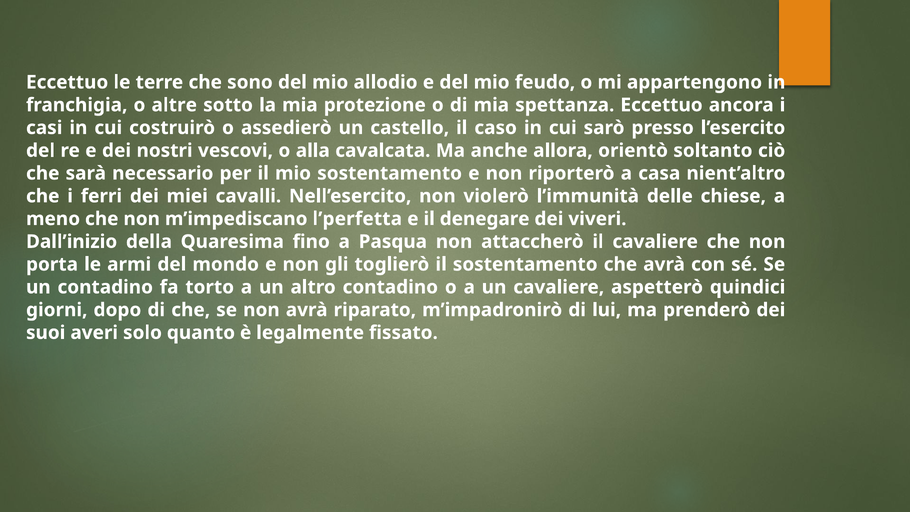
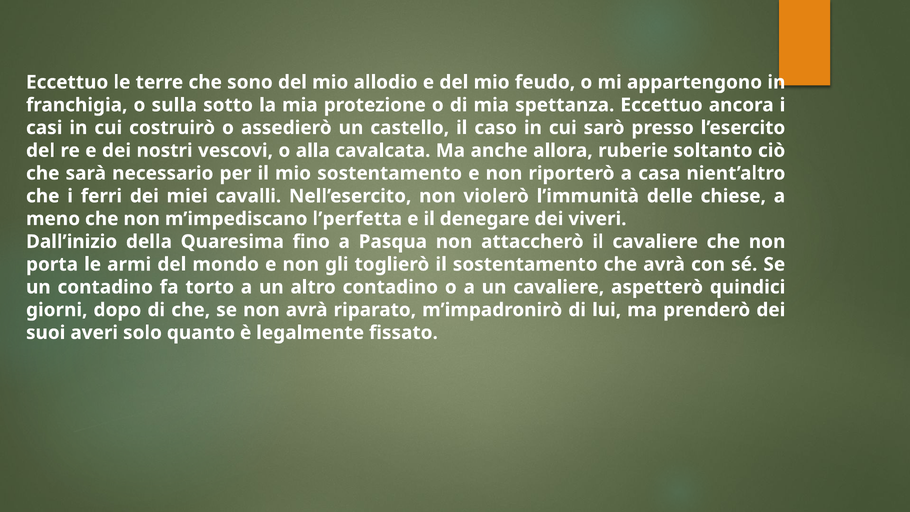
altre: altre -> sulla
orientò: orientò -> ruberie
